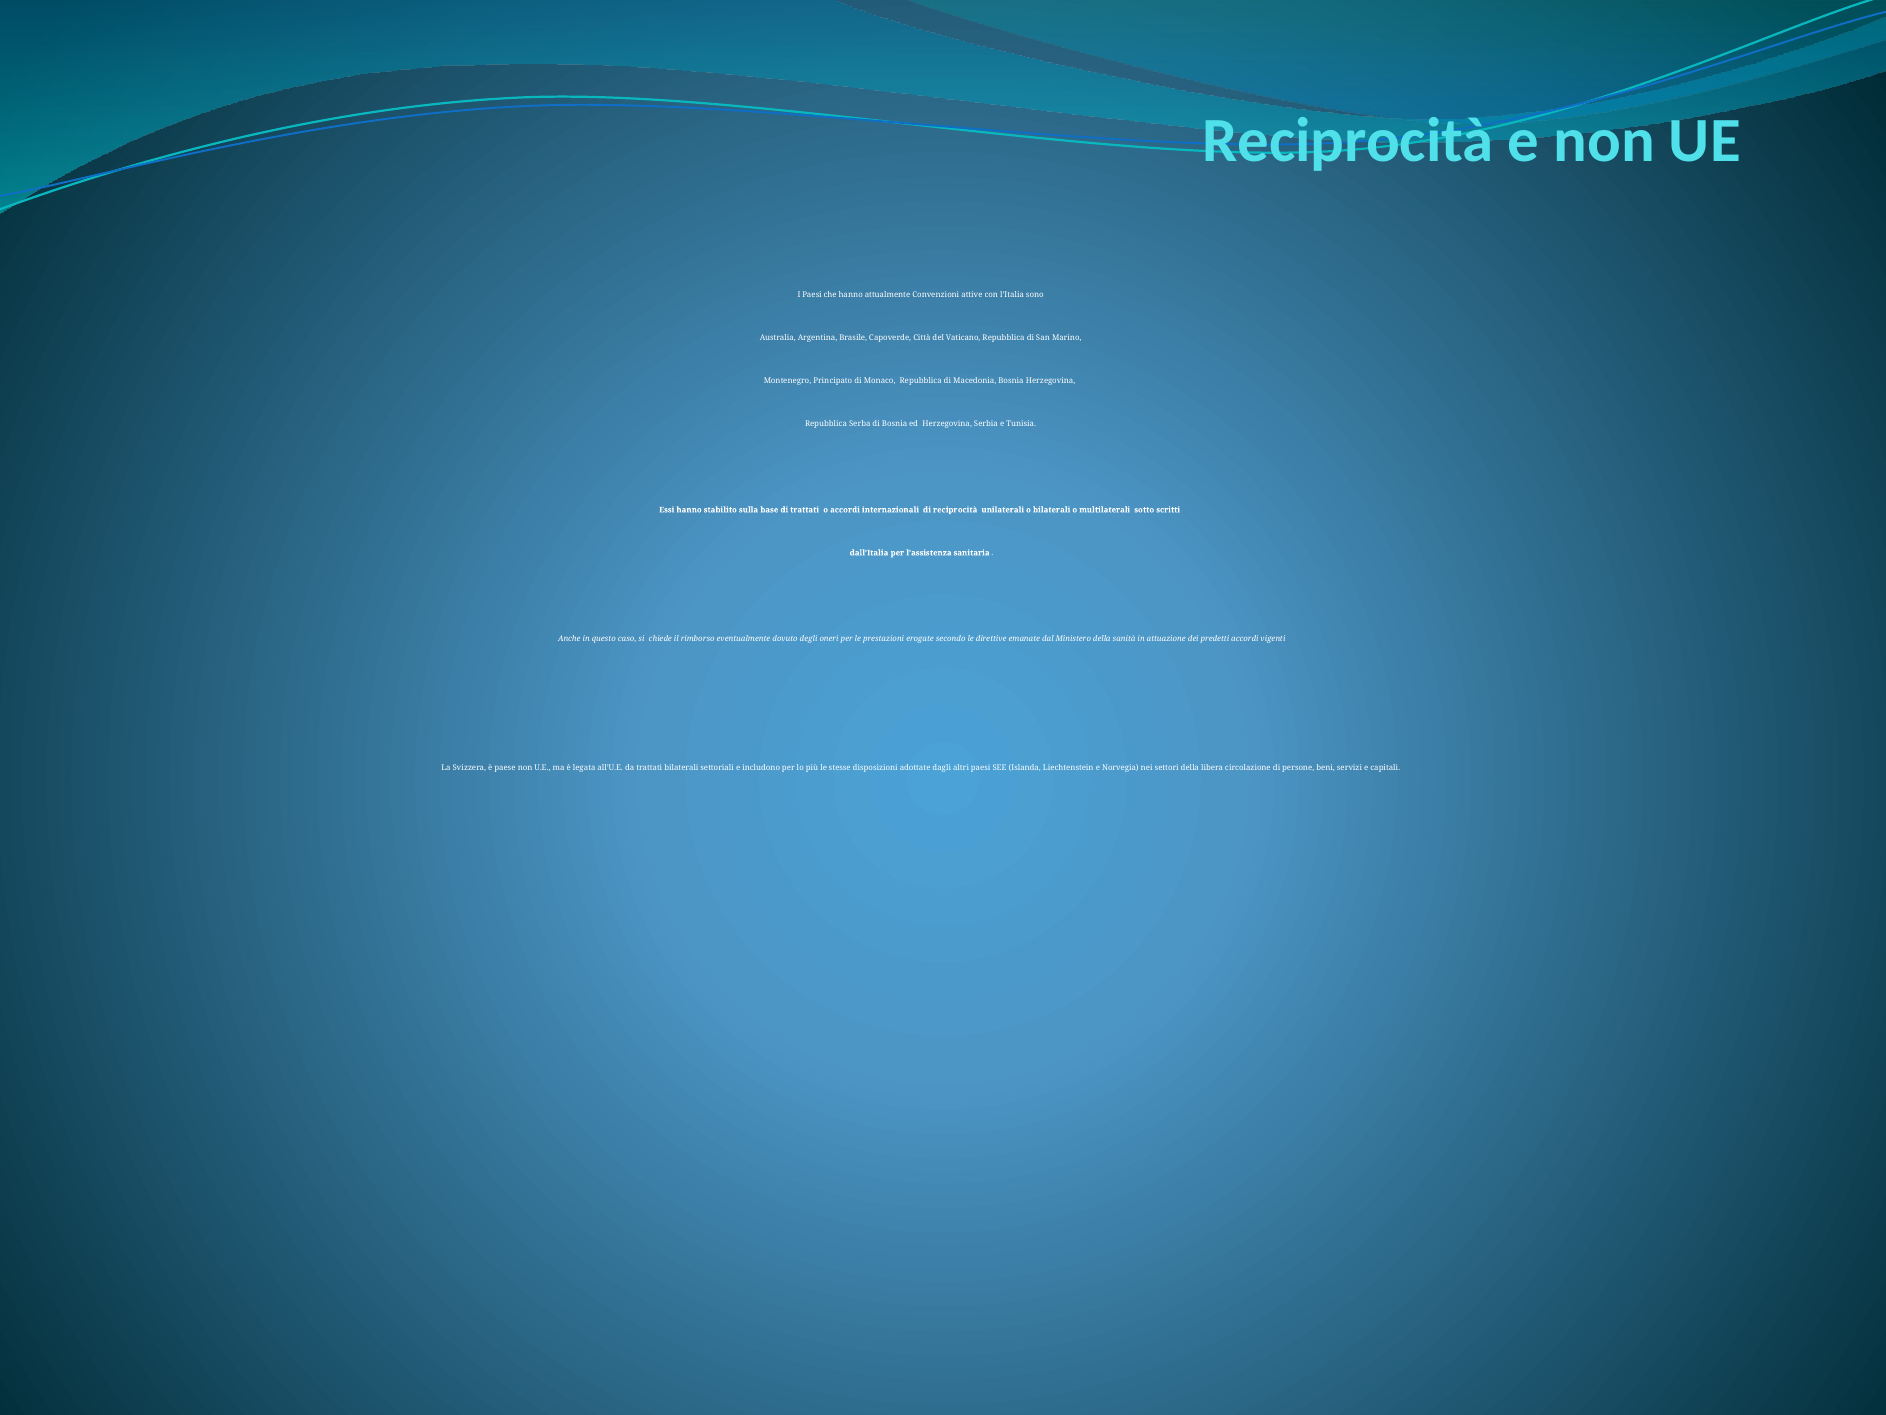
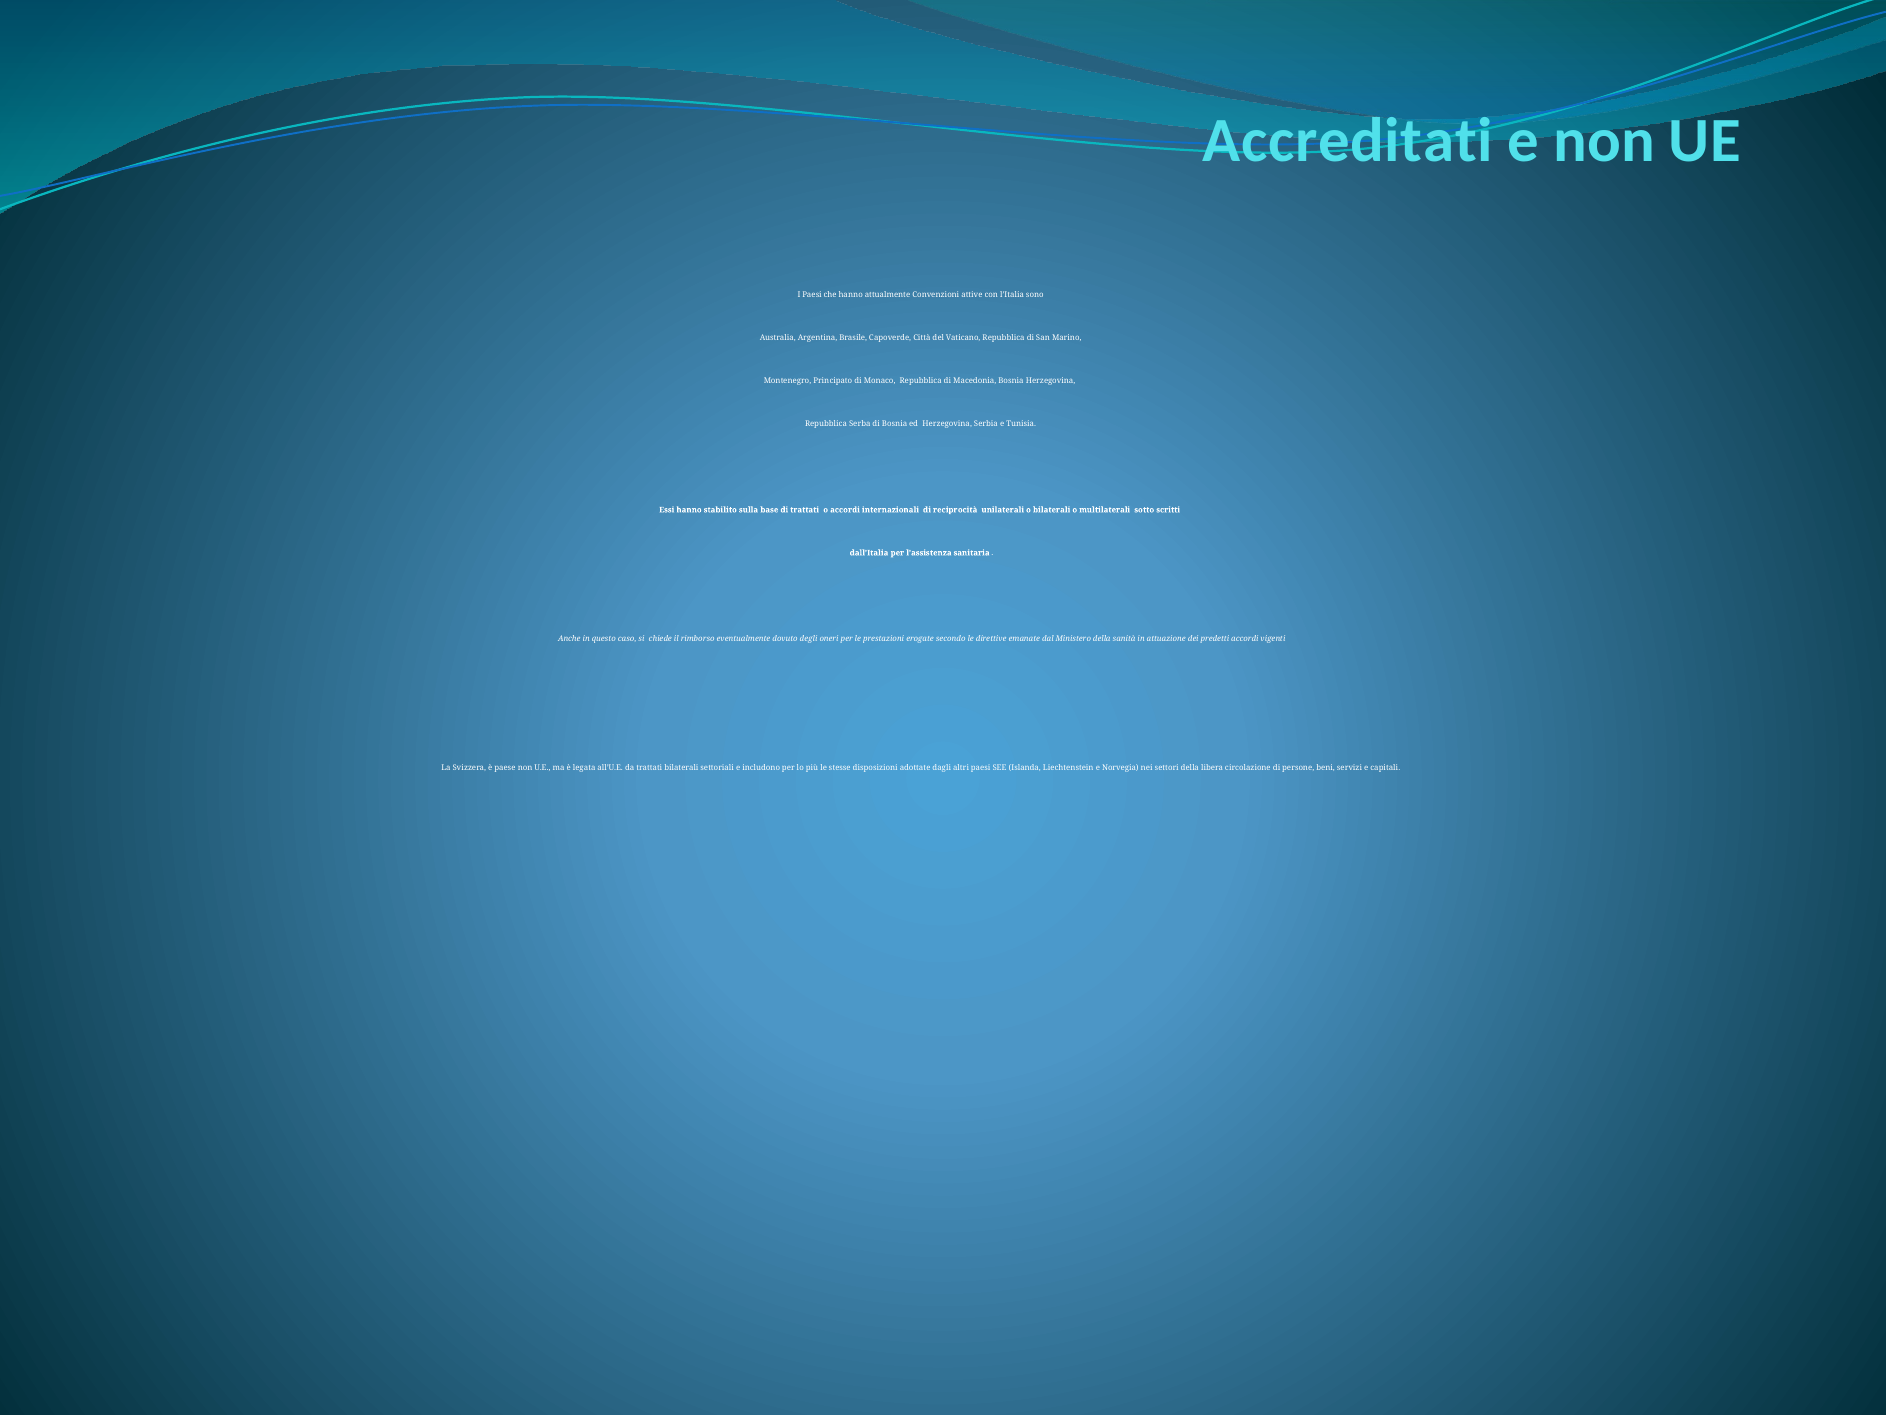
Reciprocità at (1348, 140): Reciprocità -> Accreditati
